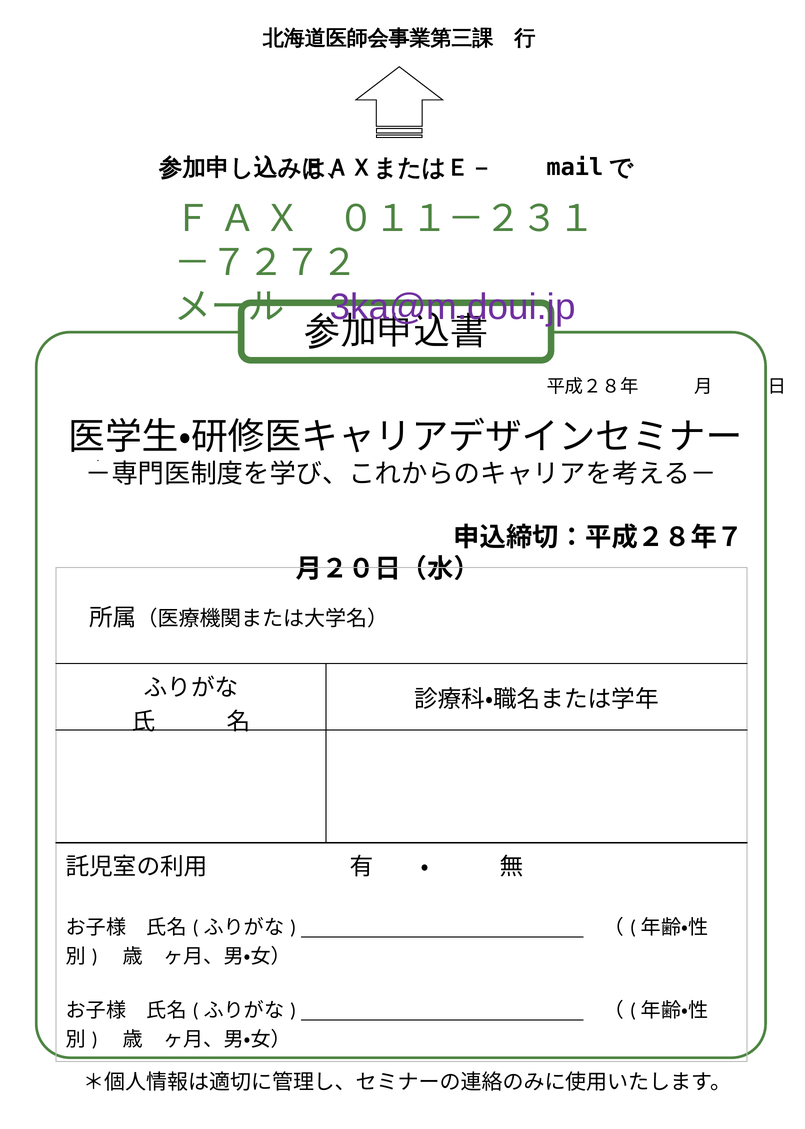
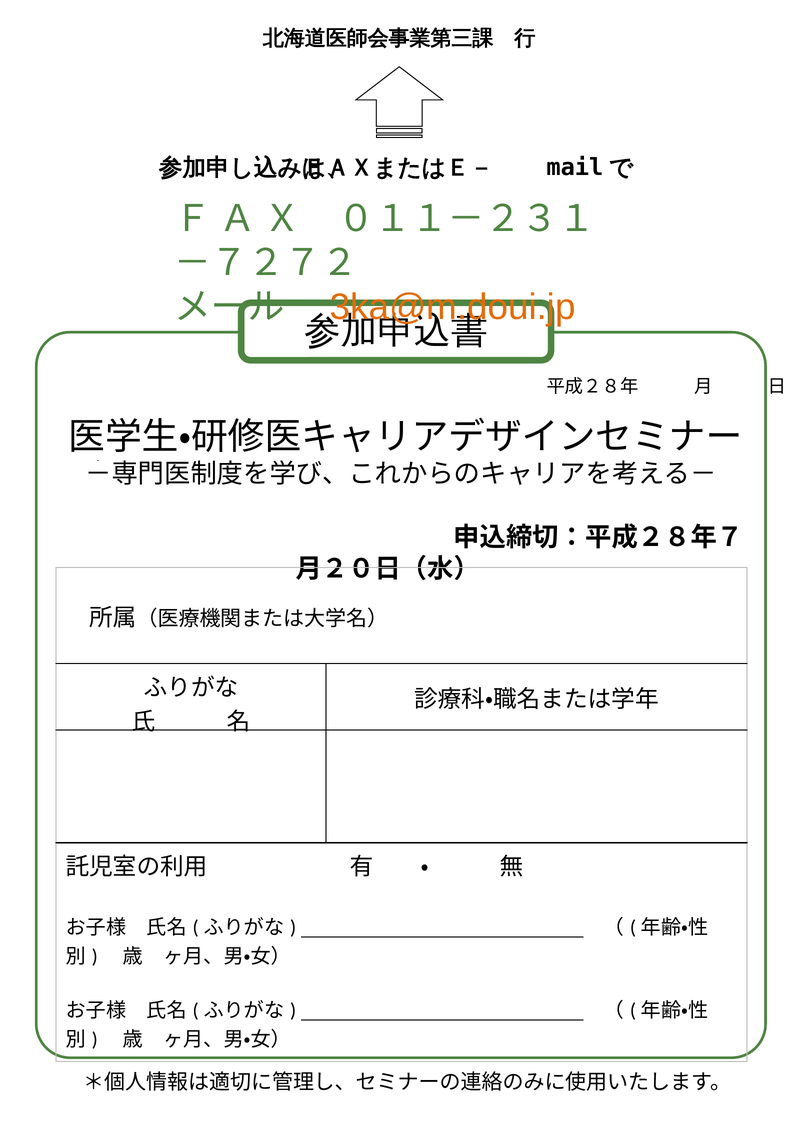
3ka@m.doui.jp colour: purple -> orange
